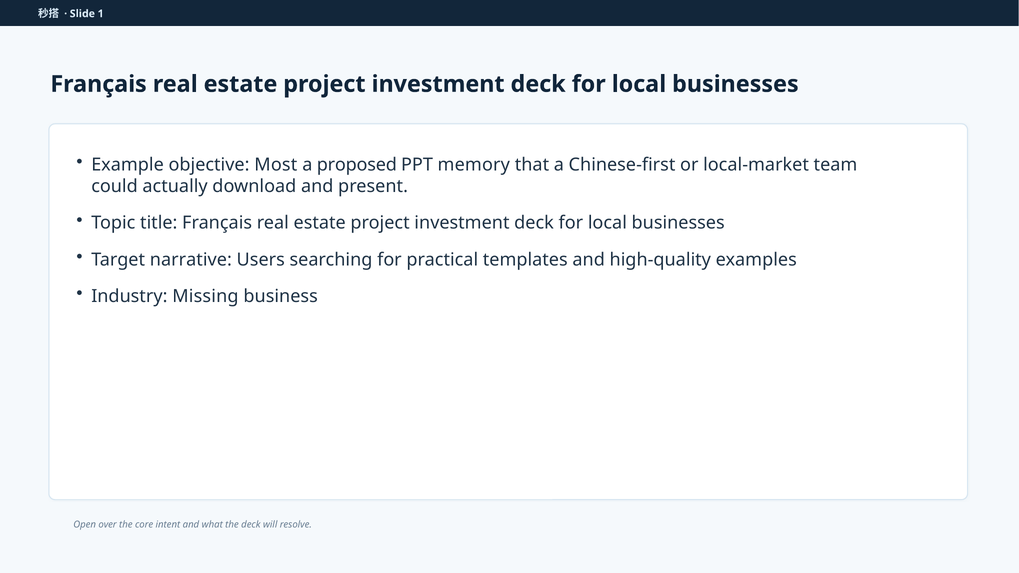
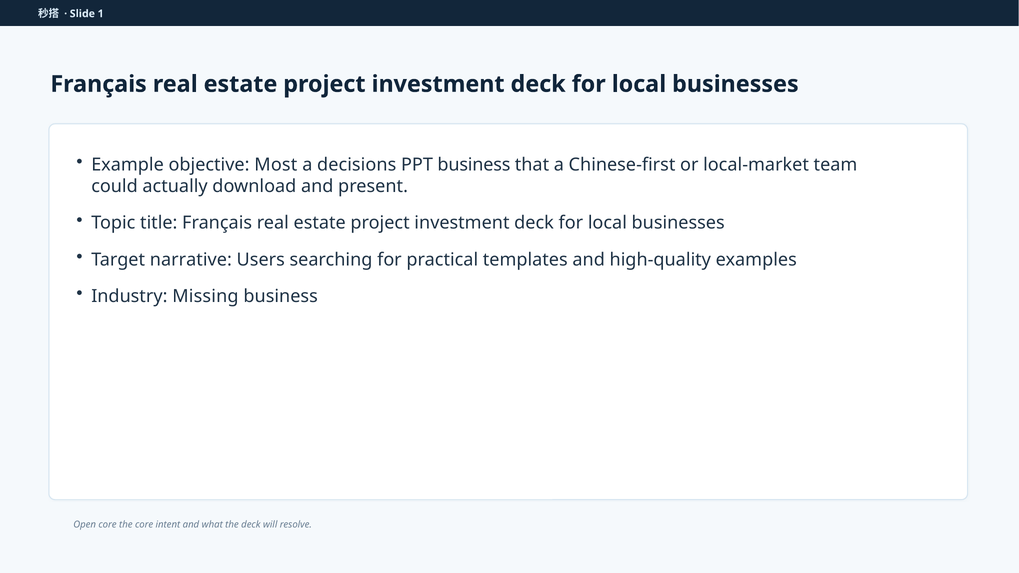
proposed: proposed -> decisions
PPT memory: memory -> business
Open over: over -> core
